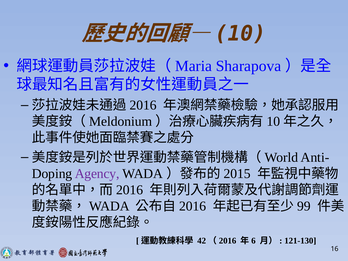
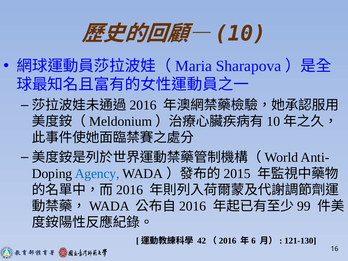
Agency colour: purple -> blue
